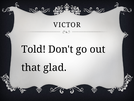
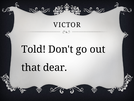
glad: glad -> dear
